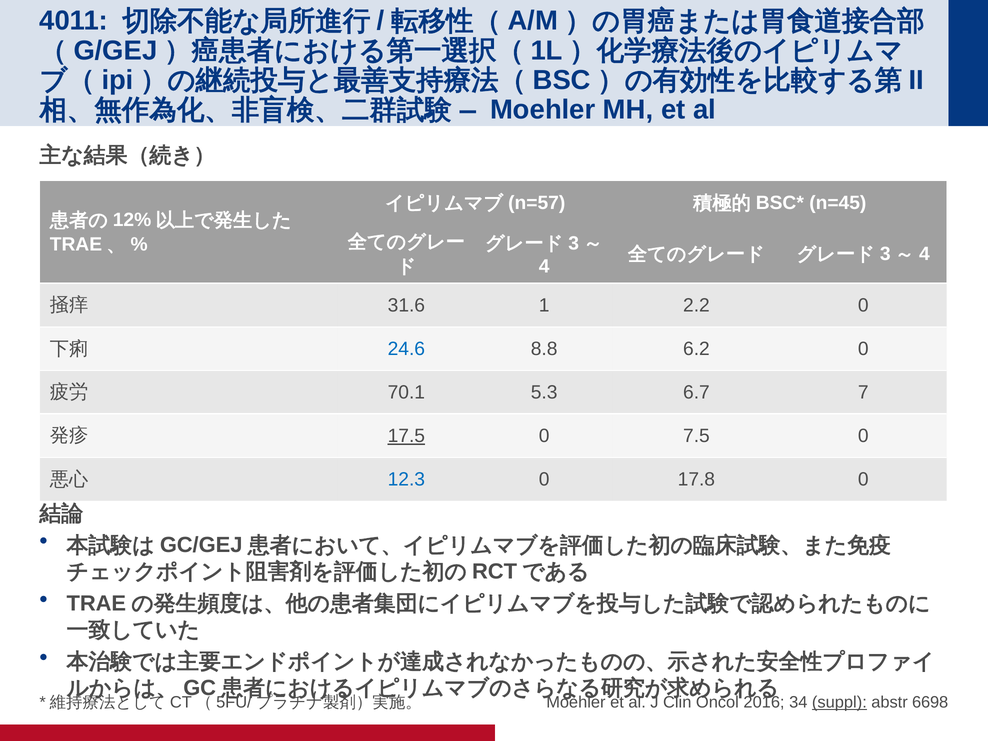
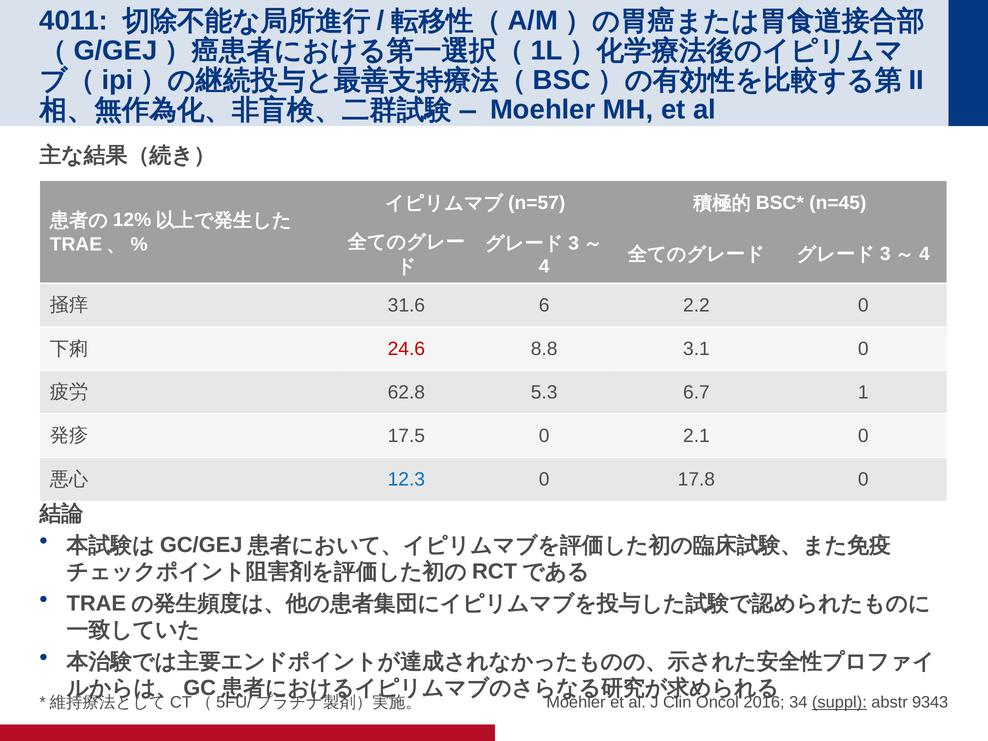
1: 1 -> 6
24.6 colour: blue -> red
6.2: 6.2 -> 3.1
70.1: 70.1 -> 62.8
7: 7 -> 1
17.5 underline: present -> none
7.5: 7.5 -> 2.1
6698: 6698 -> 9343
